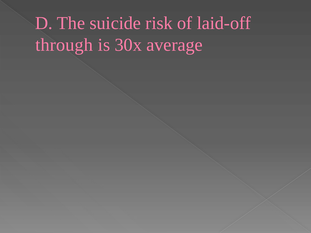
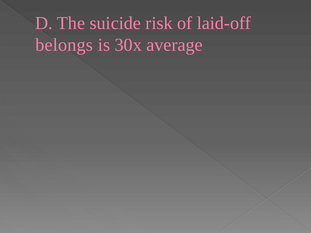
through: through -> belongs
